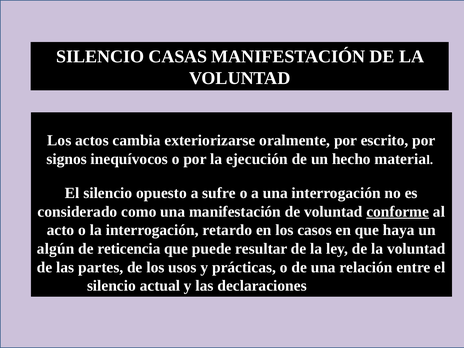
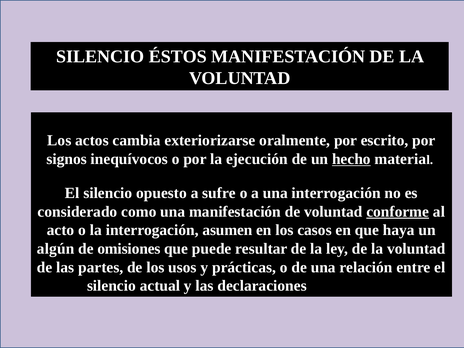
CASAS: CASAS -> ÉSTOS
hecho underline: none -> present
retardo: retardo -> asumen
reticencia: reticencia -> omisiones
